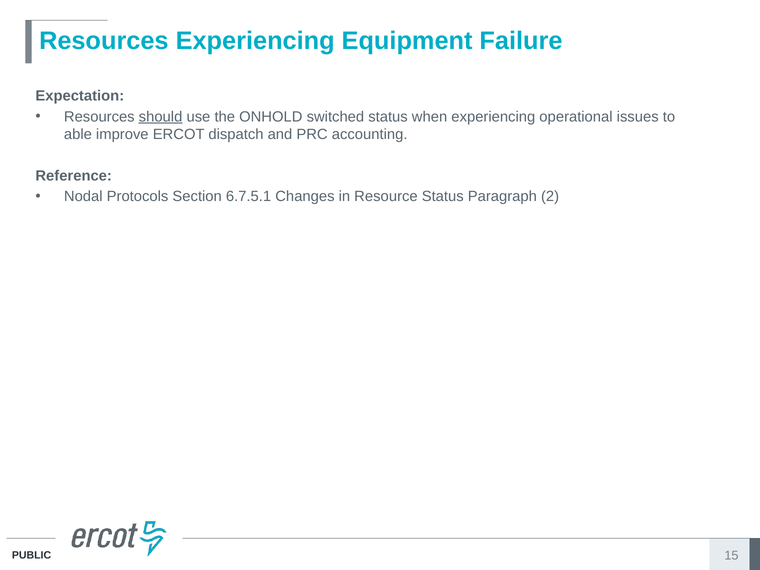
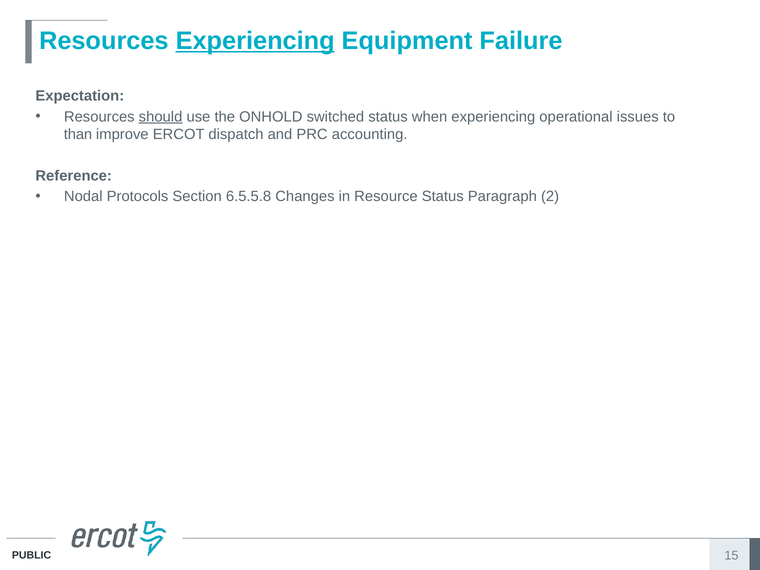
Experiencing at (255, 41) underline: none -> present
able: able -> than
6.7.5.1: 6.7.5.1 -> 6.5.5.8
